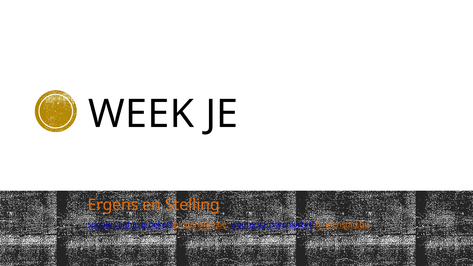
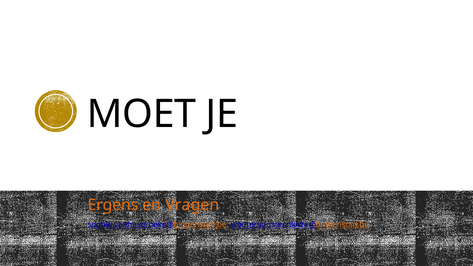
WEEK: WEEK -> MOET
Stelling: Stelling -> Vragen
